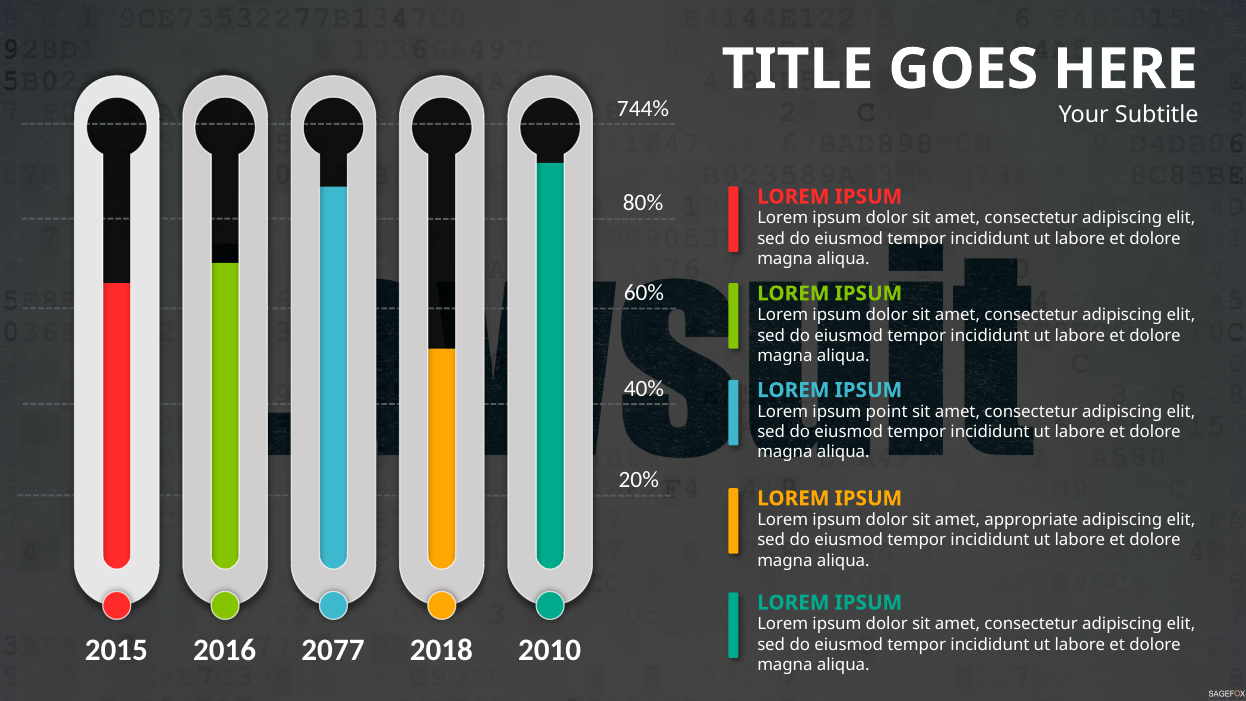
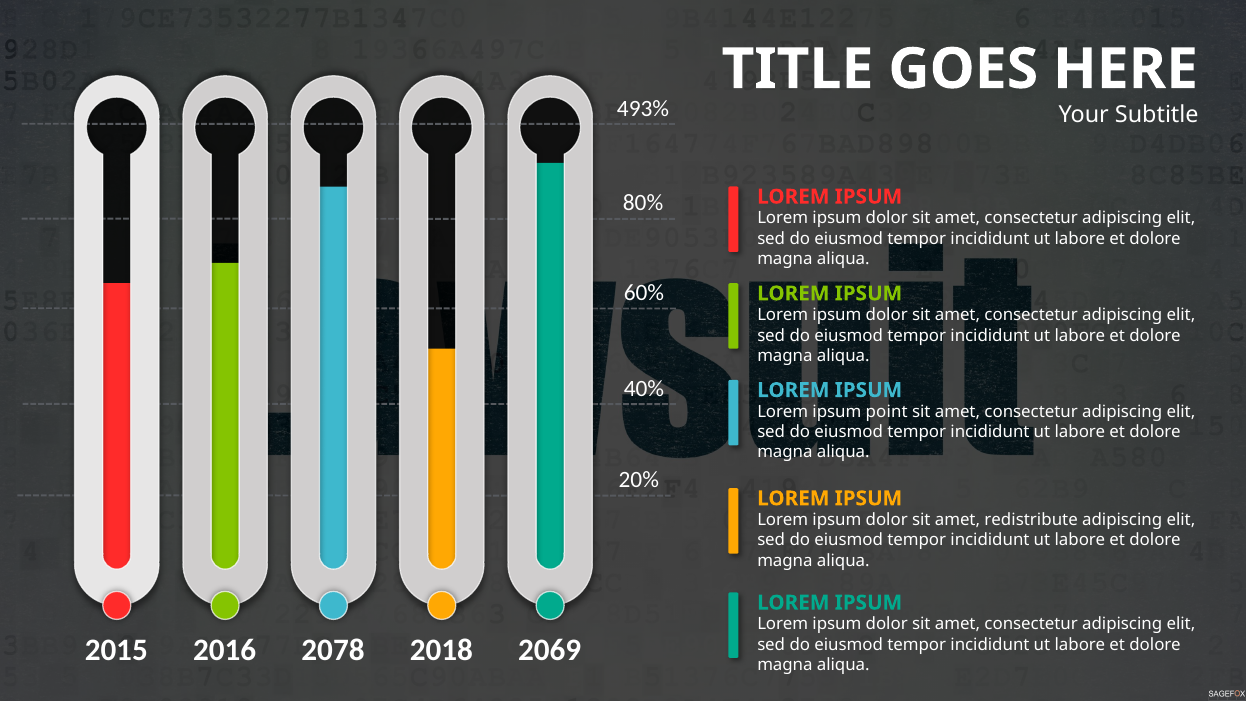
744%: 744% -> 493%
appropriate: appropriate -> redistribute
2077: 2077 -> 2078
2010: 2010 -> 2069
